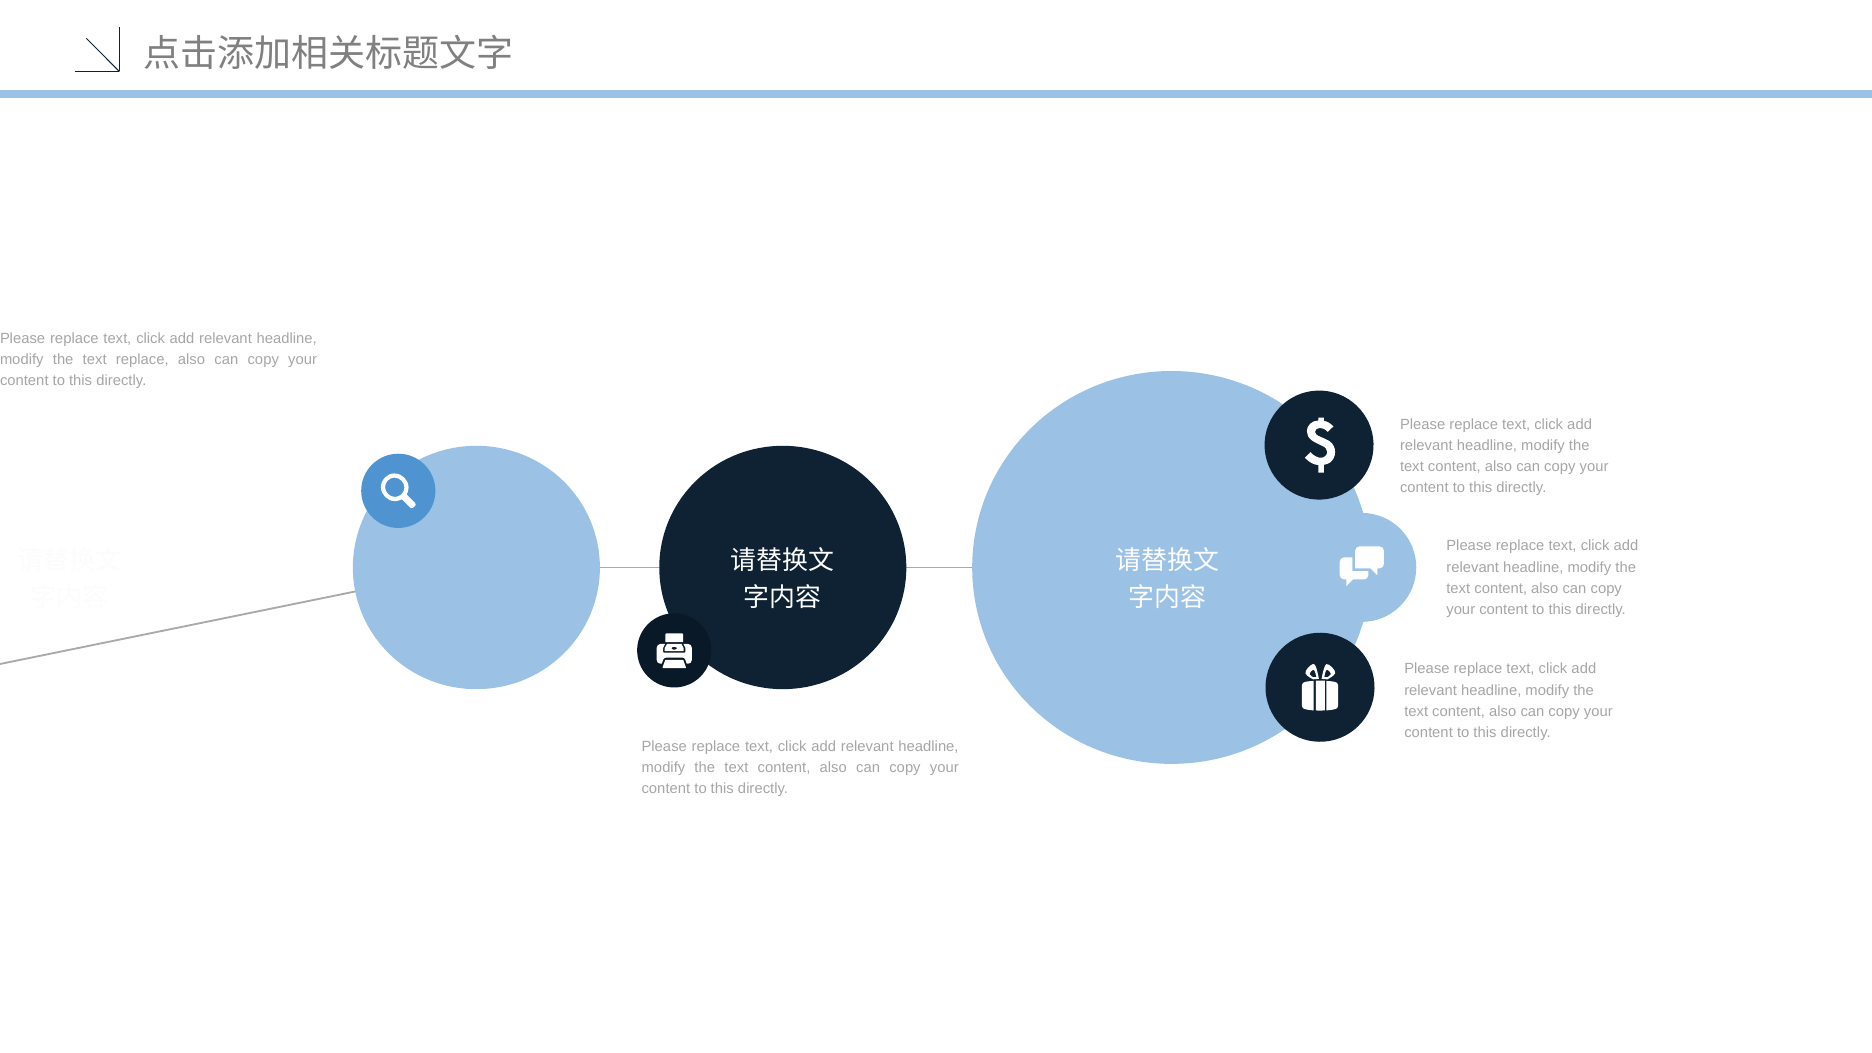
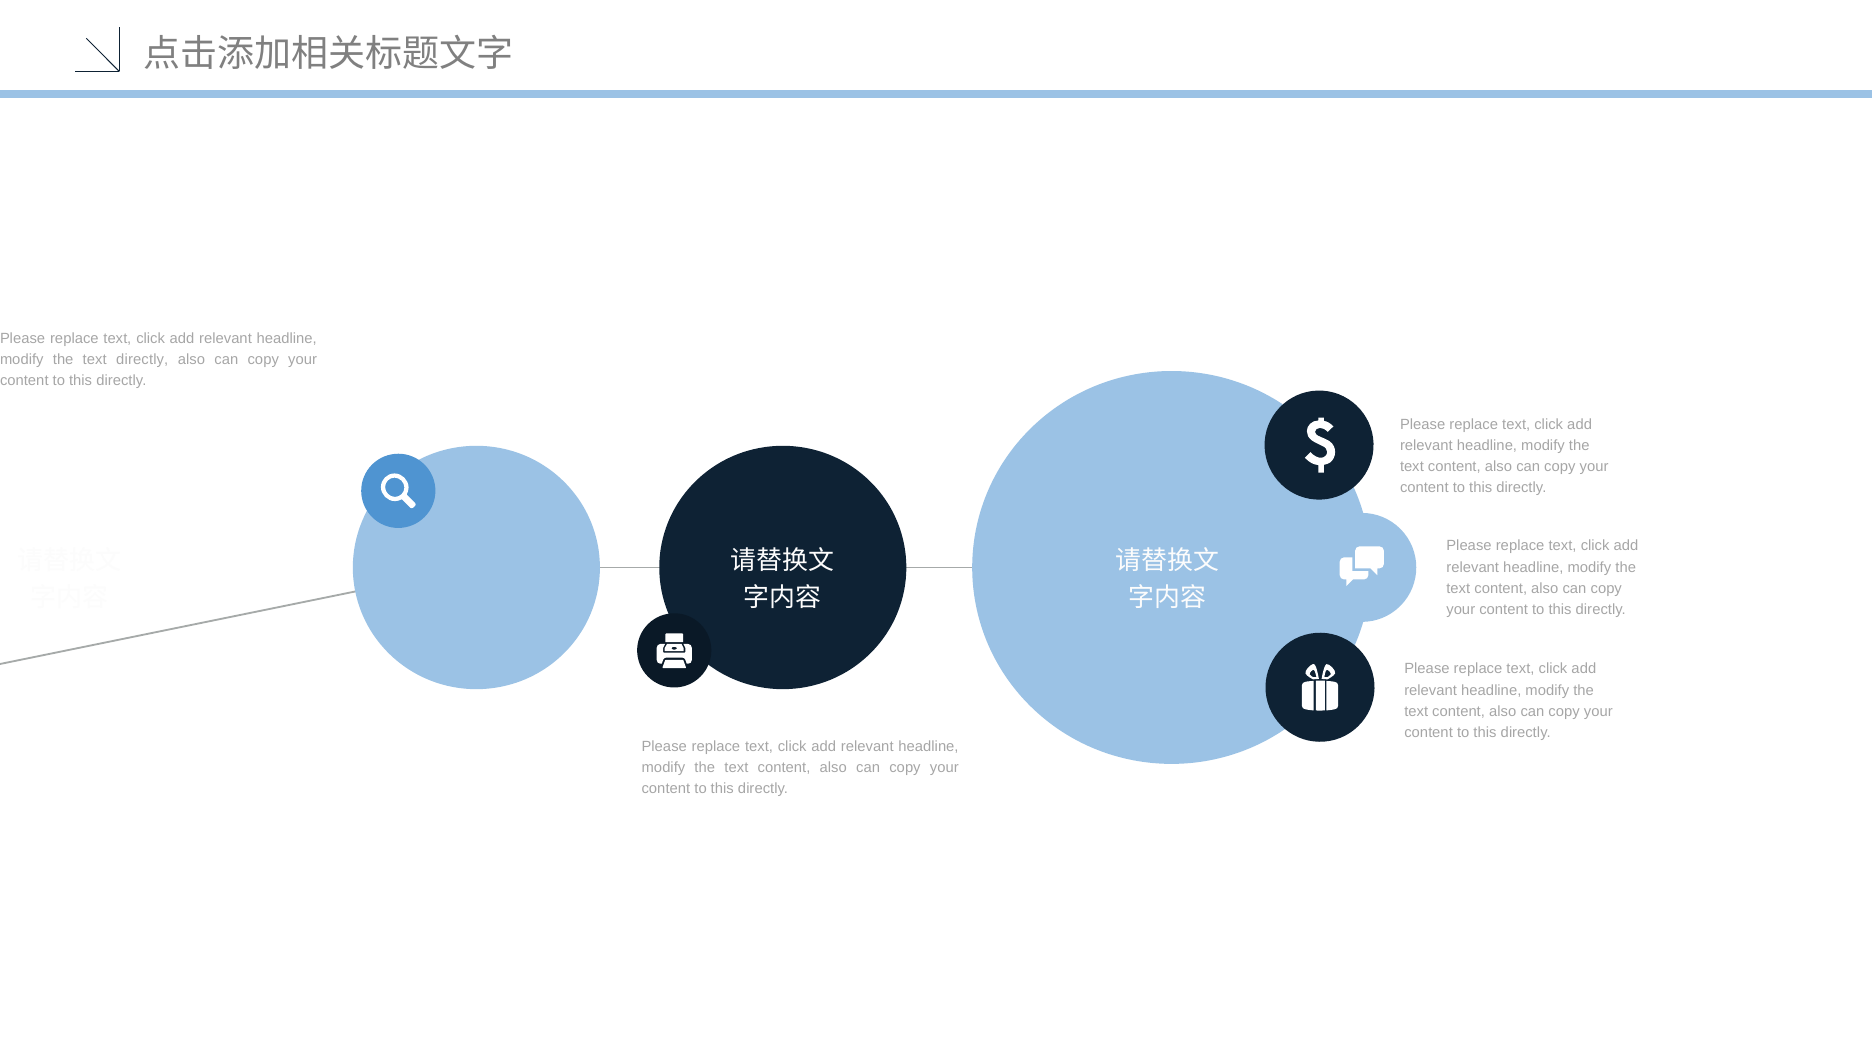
text replace: replace -> directly
